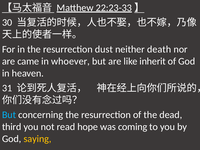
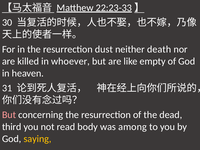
came: came -> killed
inherit: inherit -> empty
But at (9, 115) colour: light blue -> pink
hope: hope -> body
coming: coming -> among
